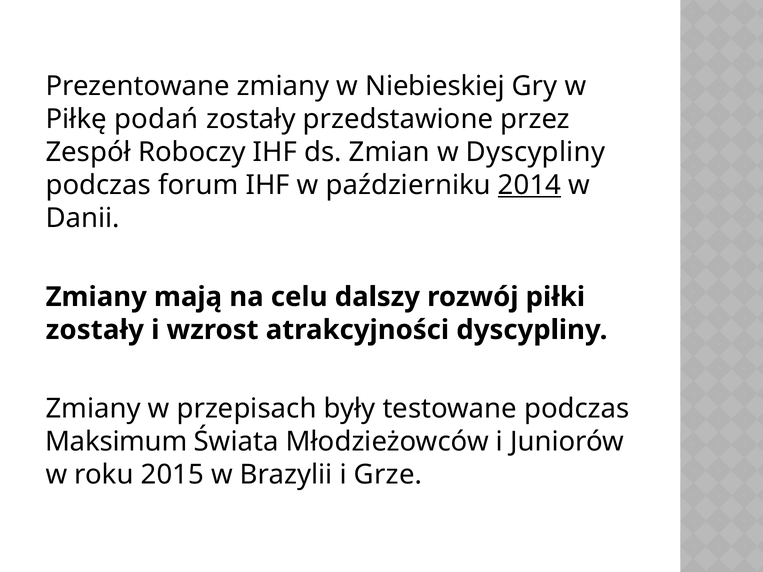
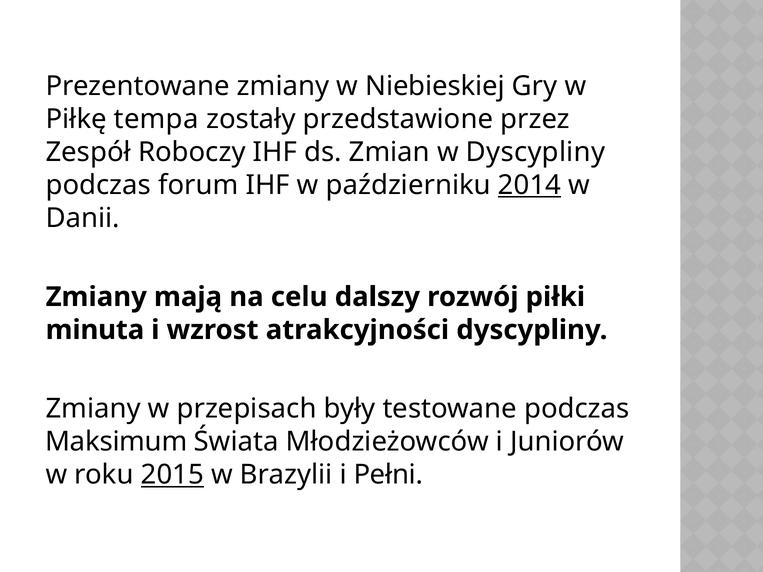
podań: podań -> tempa
zostały at (95, 330): zostały -> minuta
2015 underline: none -> present
Grze: Grze -> Pełni
